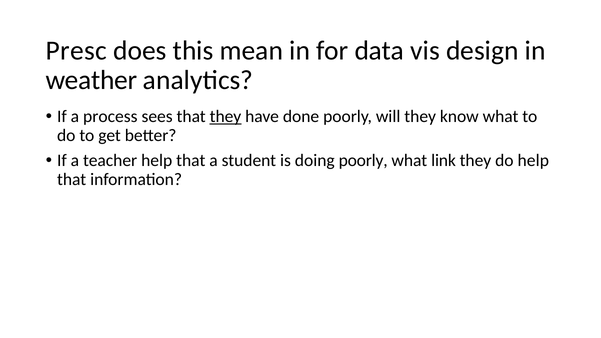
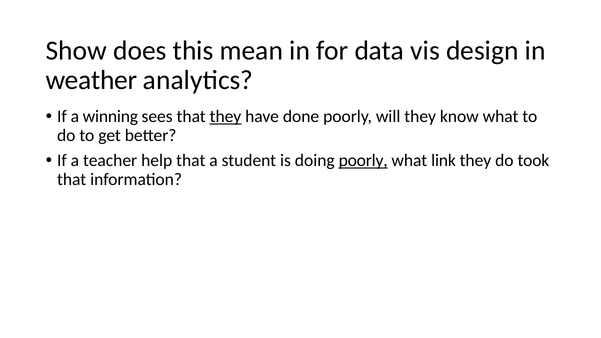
Presc: Presc -> Show
process: process -> winning
poorly at (363, 161) underline: none -> present
do help: help -> took
